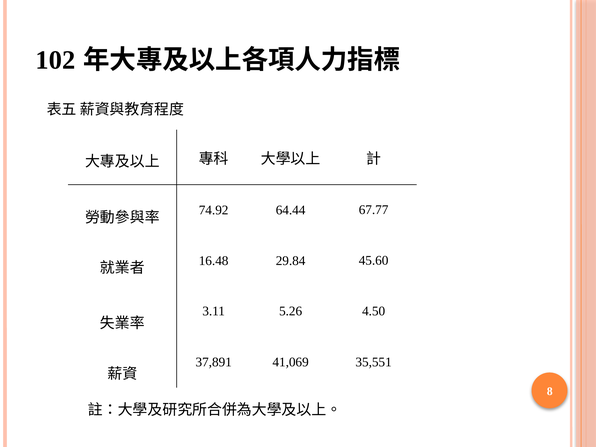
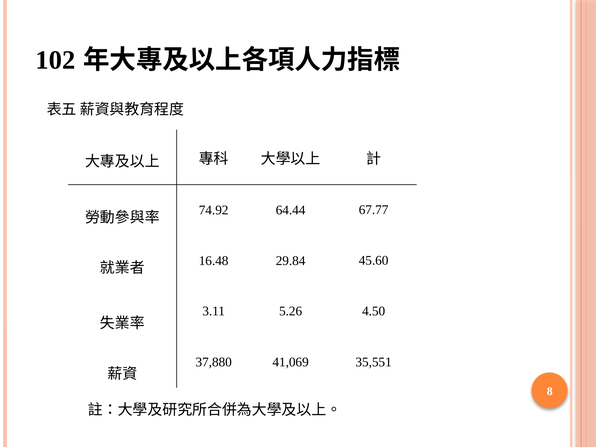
37,891: 37,891 -> 37,880
